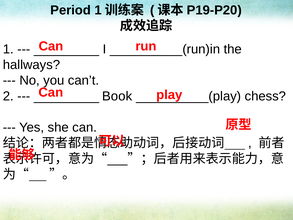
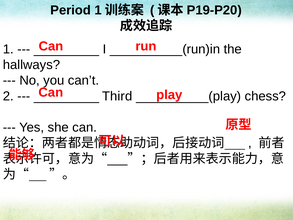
Book: Book -> Third
